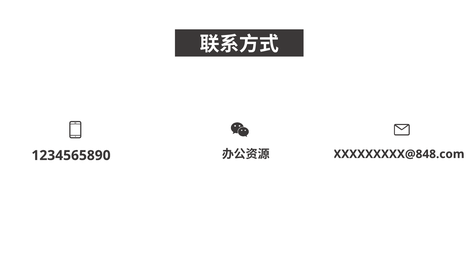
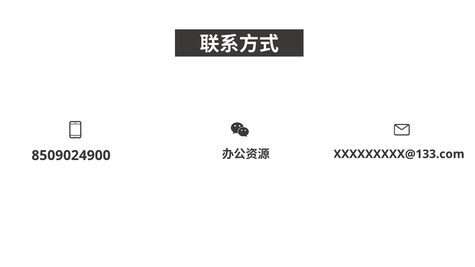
1234565890: 1234565890 -> 8509024900
XXXXXXXXX@848.com: XXXXXXXXX@848.com -> XXXXXXXXX@133.com
